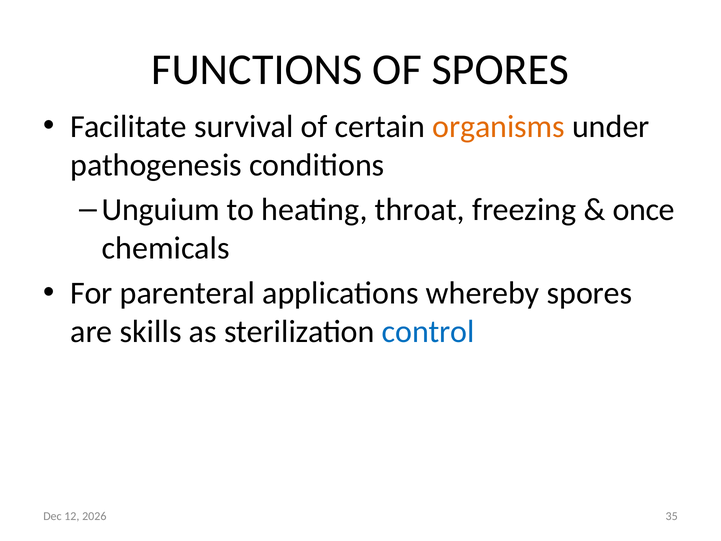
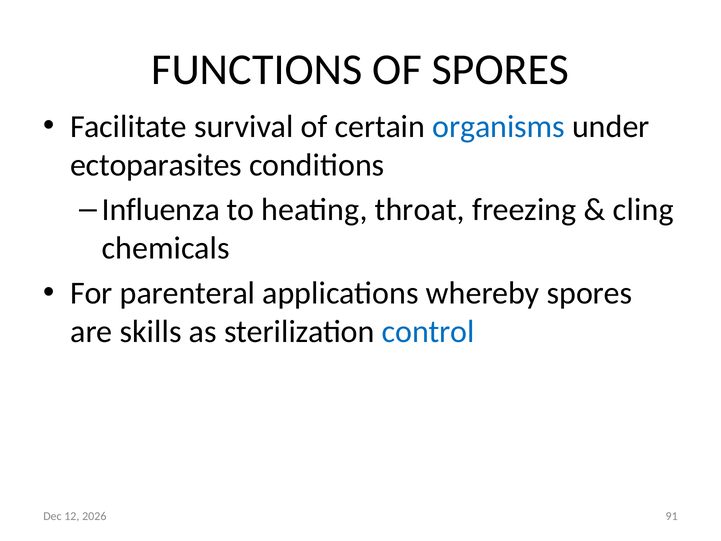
organisms colour: orange -> blue
pathogenesis: pathogenesis -> ectoparasites
Unguium: Unguium -> Influenza
once: once -> cling
35: 35 -> 91
